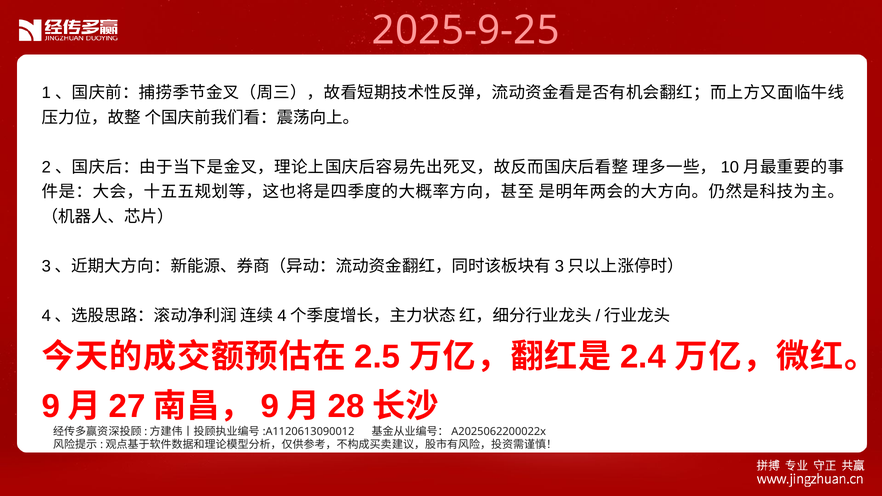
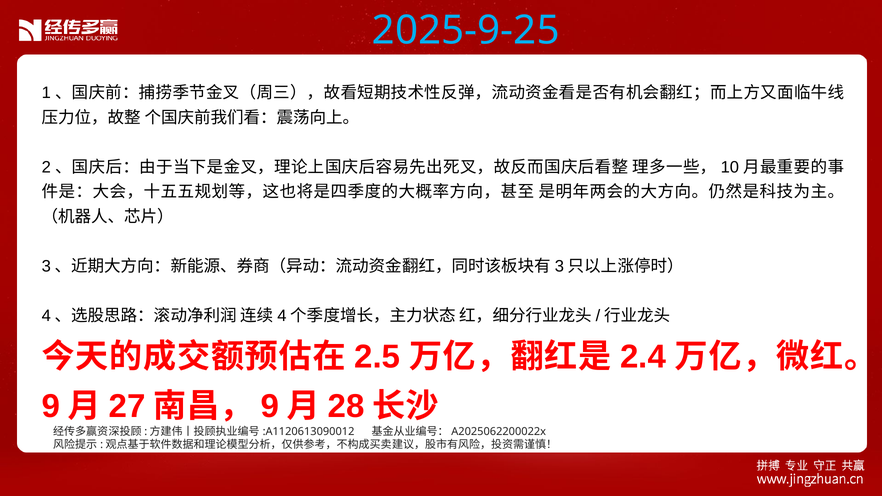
2025-9-25 colour: pink -> light blue
